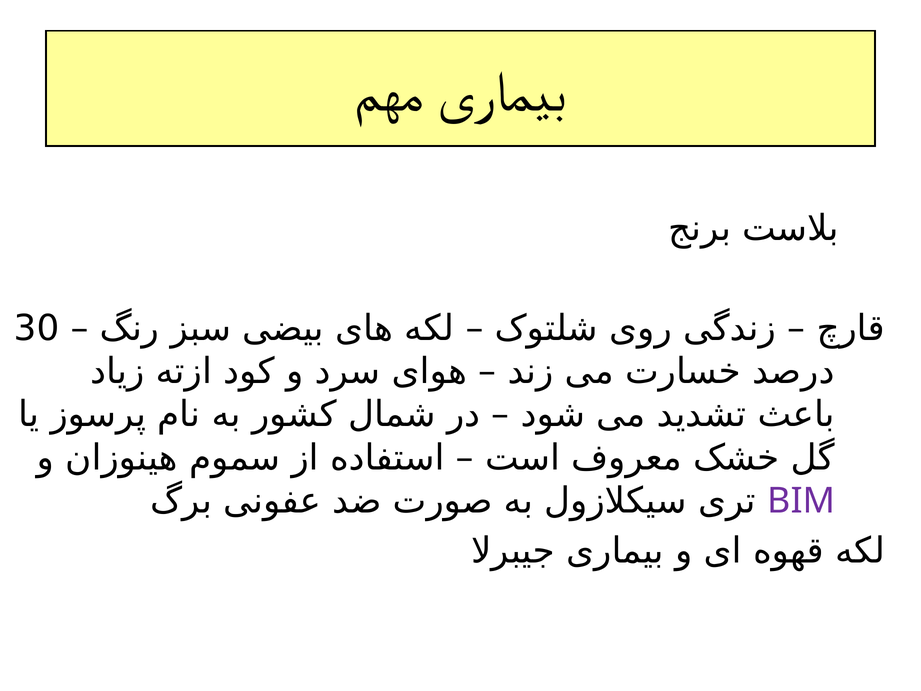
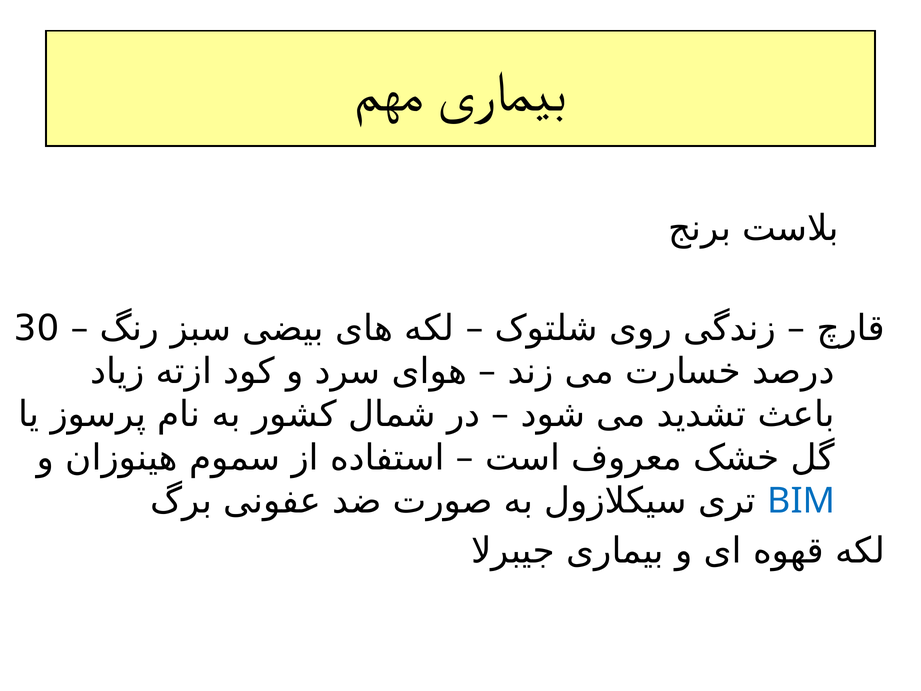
BIM colour: purple -> blue
